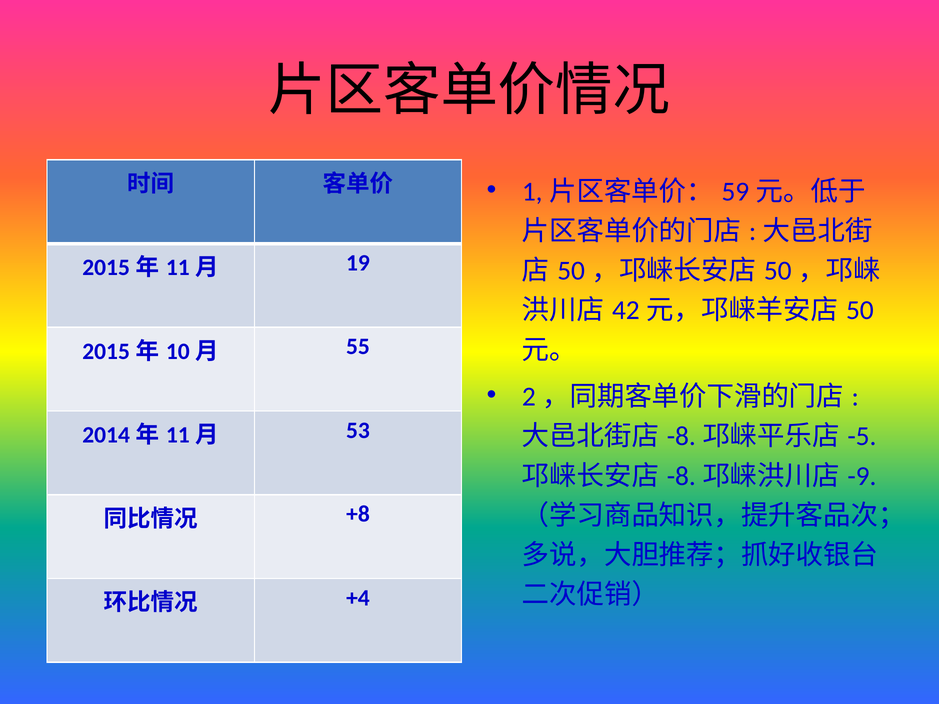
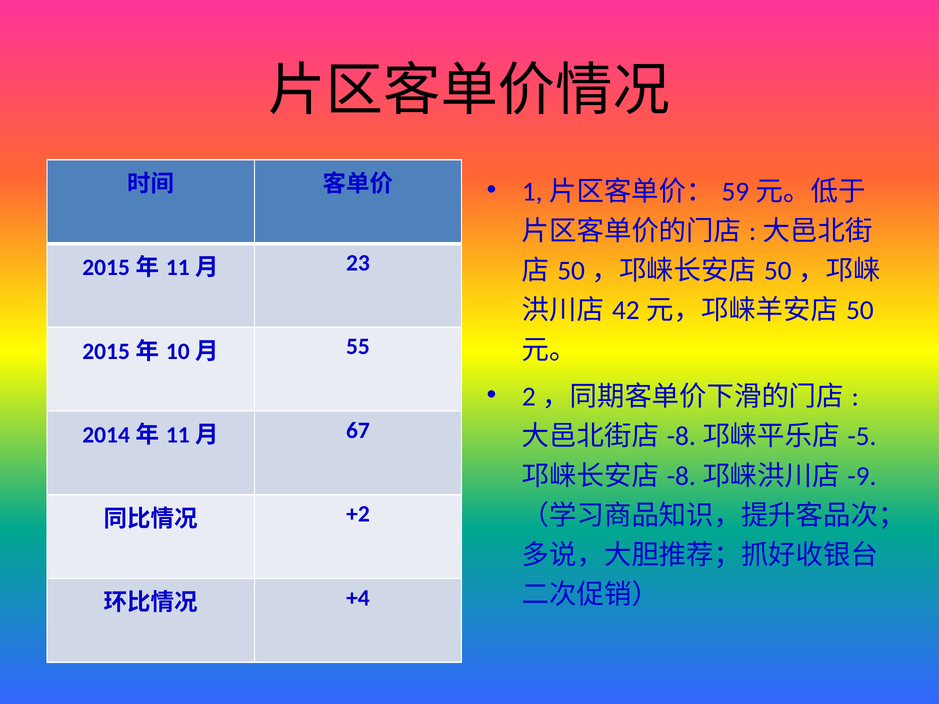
19: 19 -> 23
53: 53 -> 67
+8: +8 -> +2
